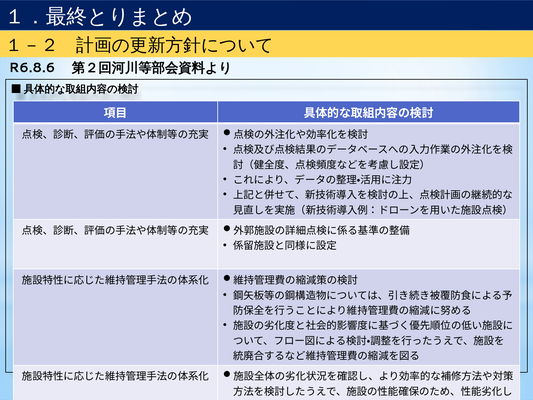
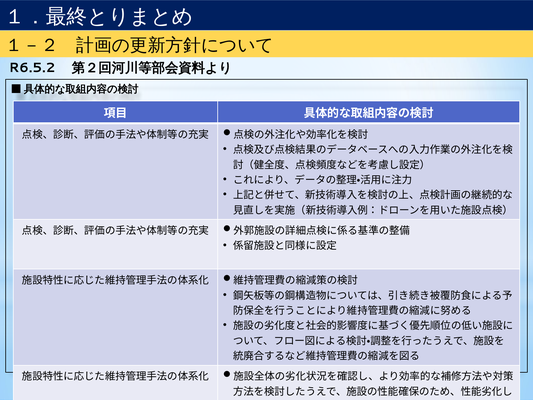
R6.8.6: R6.8.6 -> R6.5.2
